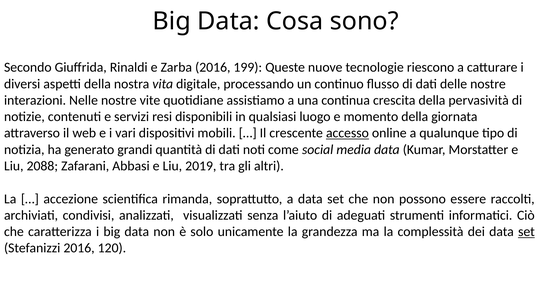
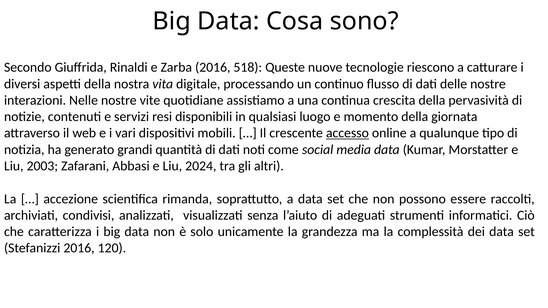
199: 199 -> 518
2088: 2088 -> 2003
2019: 2019 -> 2024
set at (526, 232) underline: present -> none
